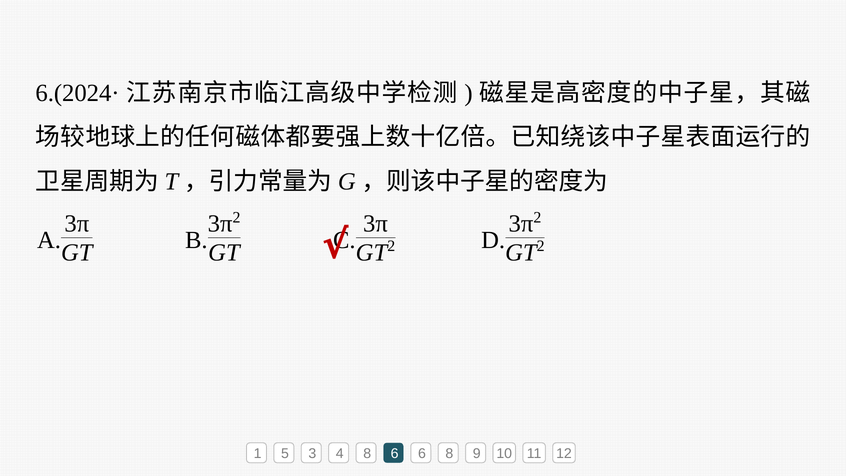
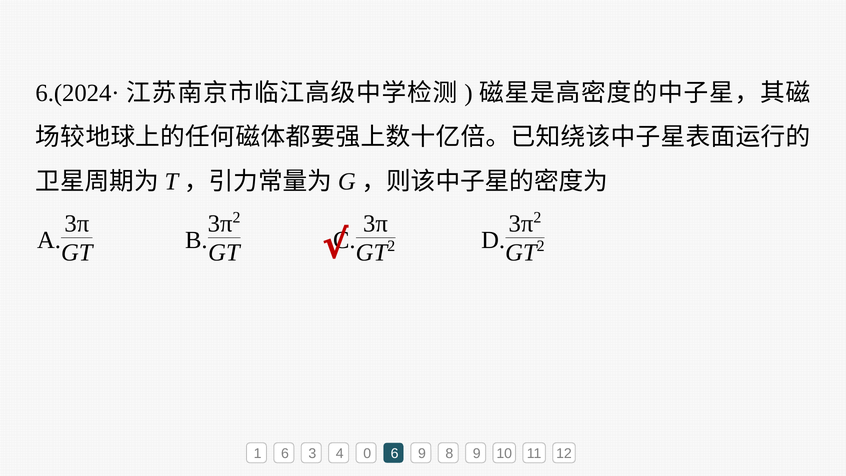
1 5: 5 -> 6
4 8: 8 -> 0
6 6: 6 -> 9
